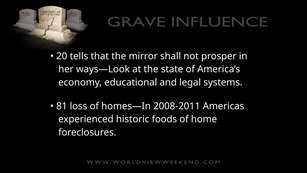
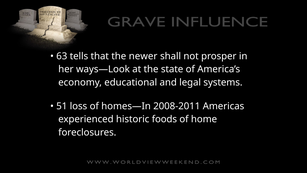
20: 20 -> 63
mirror: mirror -> newer
81: 81 -> 51
